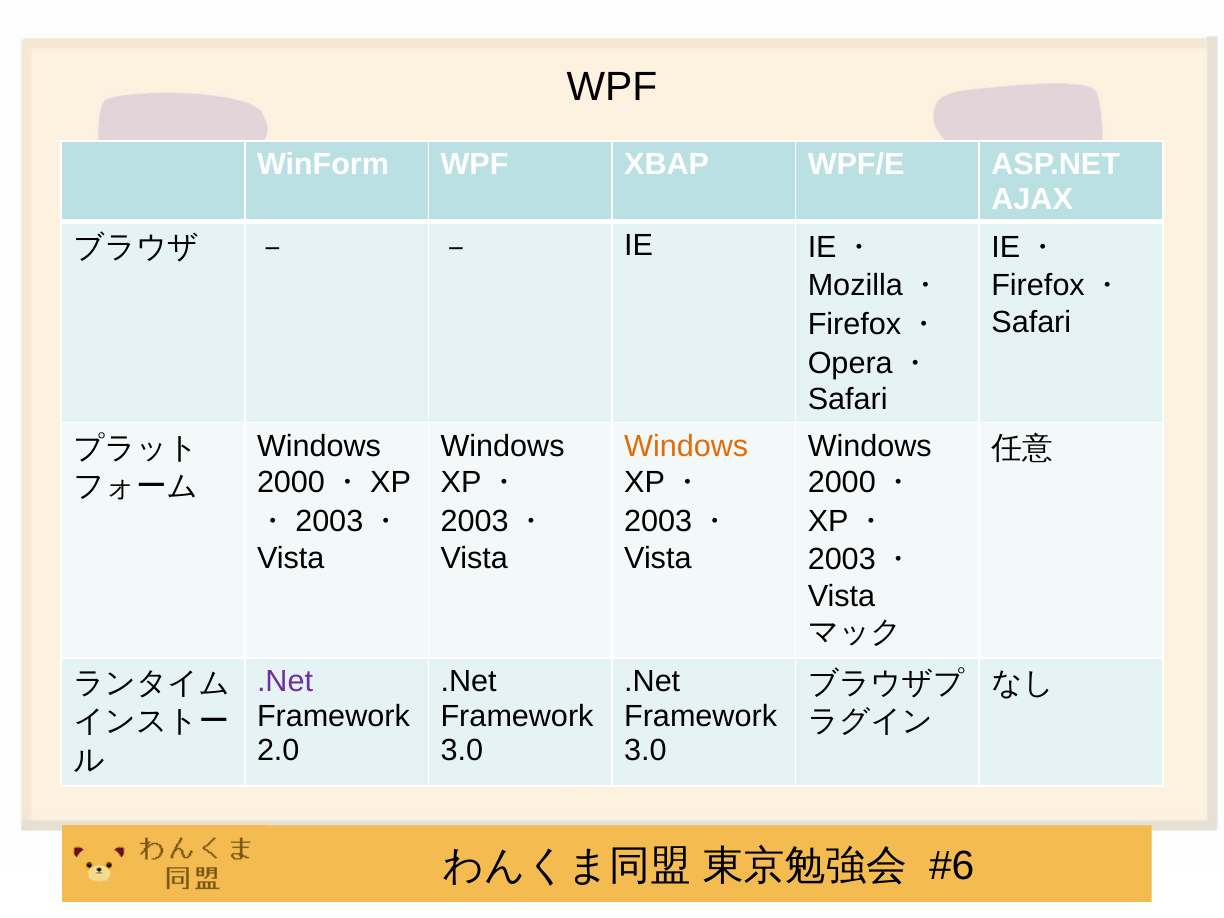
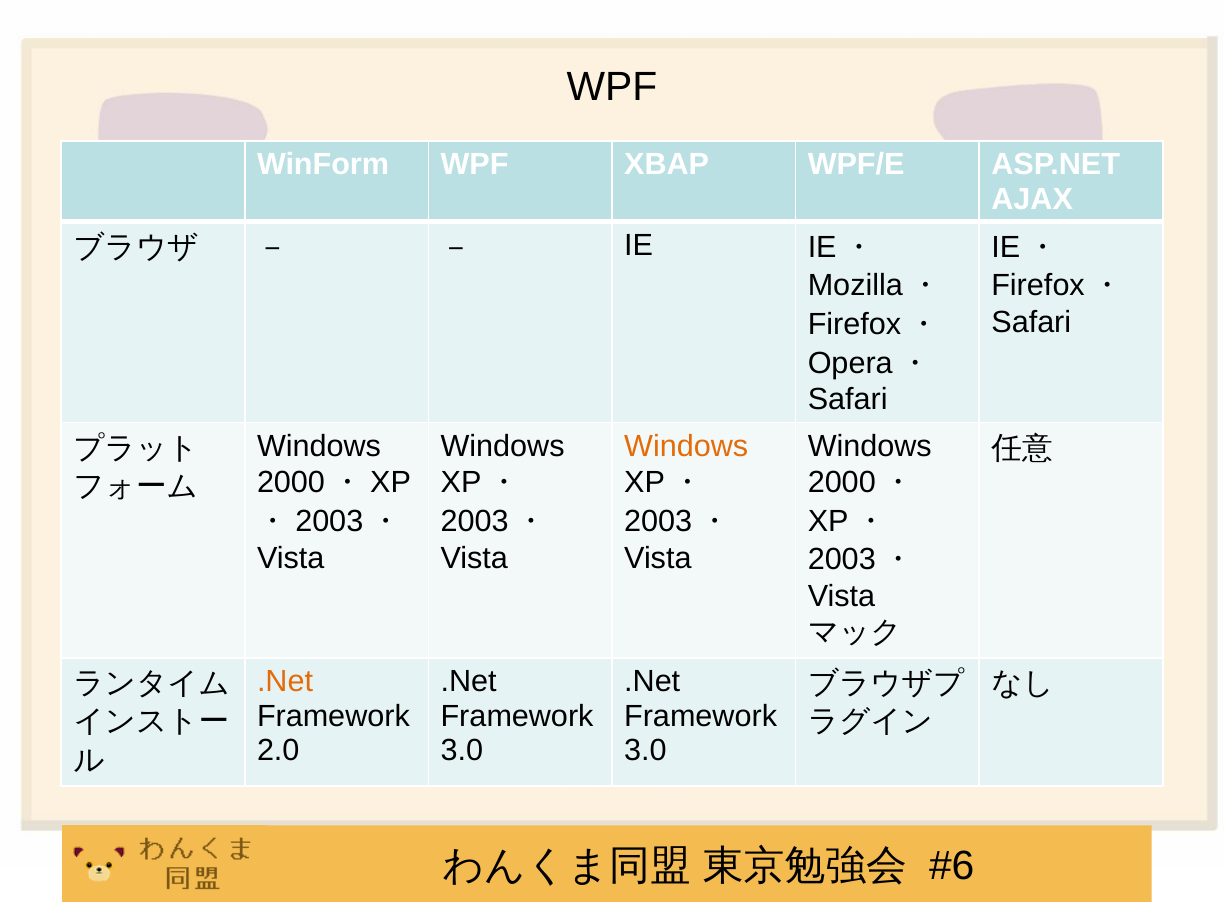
.Net at (285, 682) colour: purple -> orange
